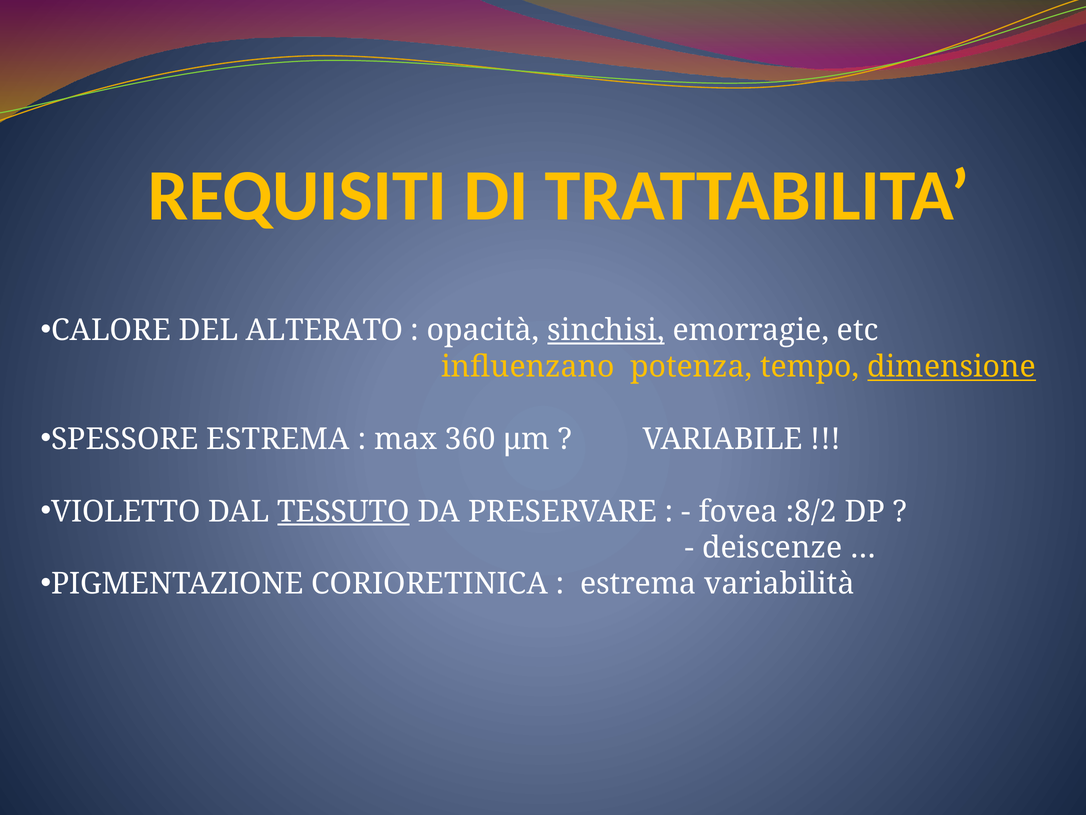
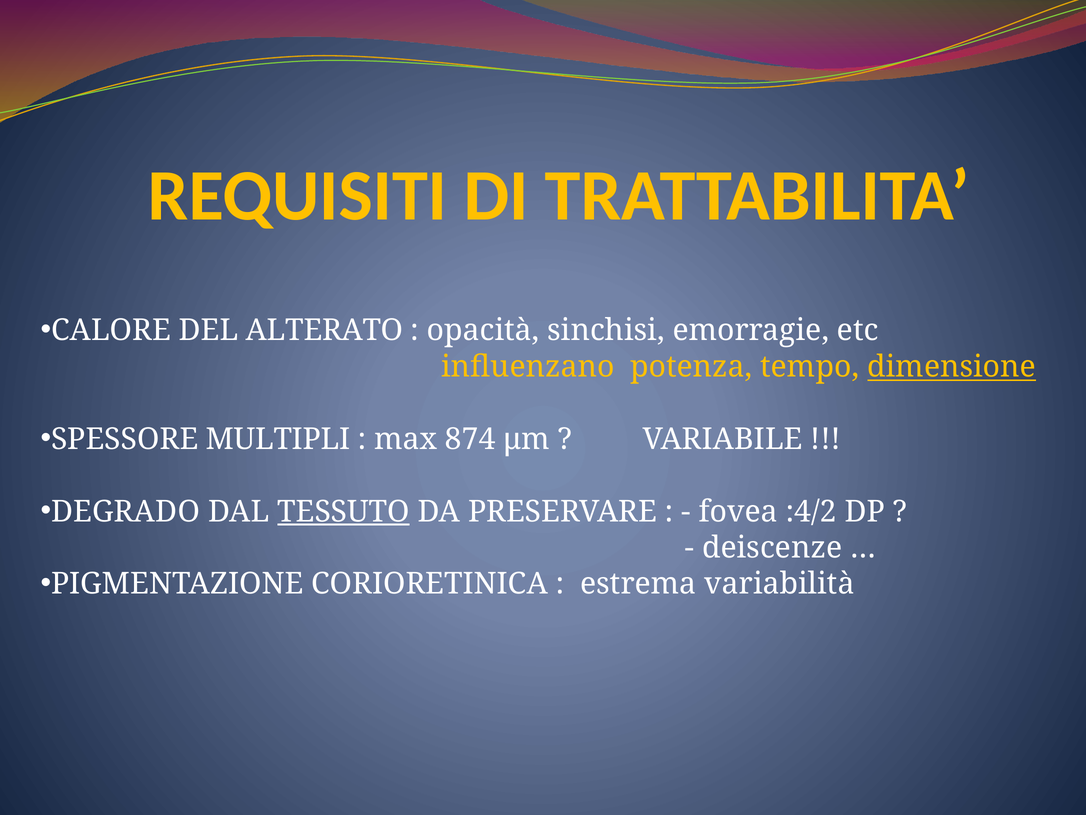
sinchisi underline: present -> none
SPESSORE ESTREMA: ESTREMA -> MULTIPLI
360: 360 -> 874
VIOLETTO: VIOLETTO -> DEGRADO
:8/2: :8/2 -> :4/2
